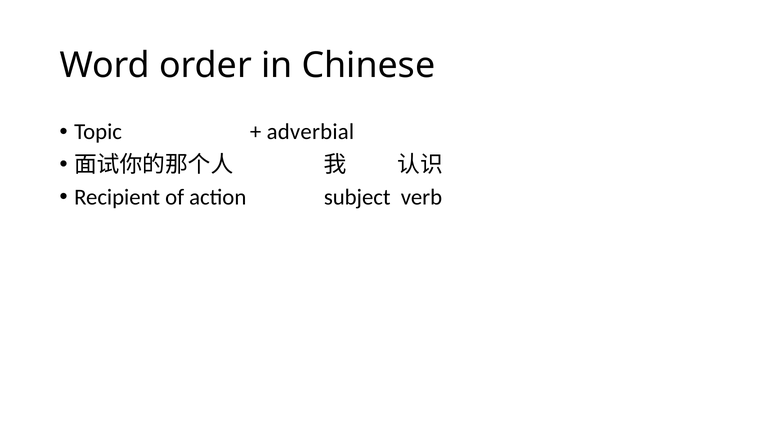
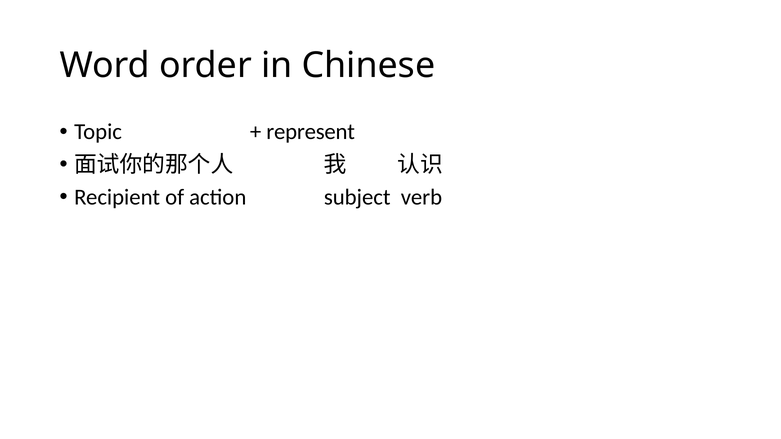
adverbial: adverbial -> represent
